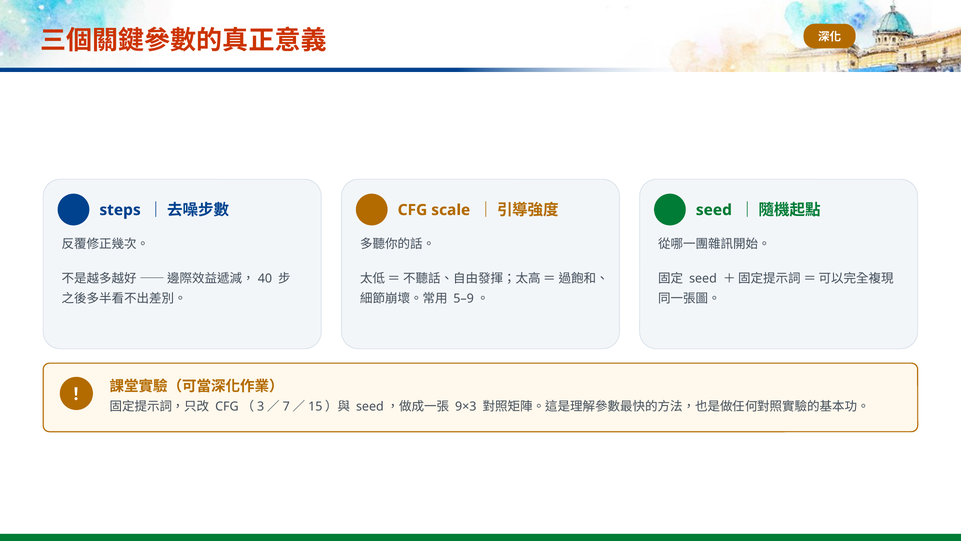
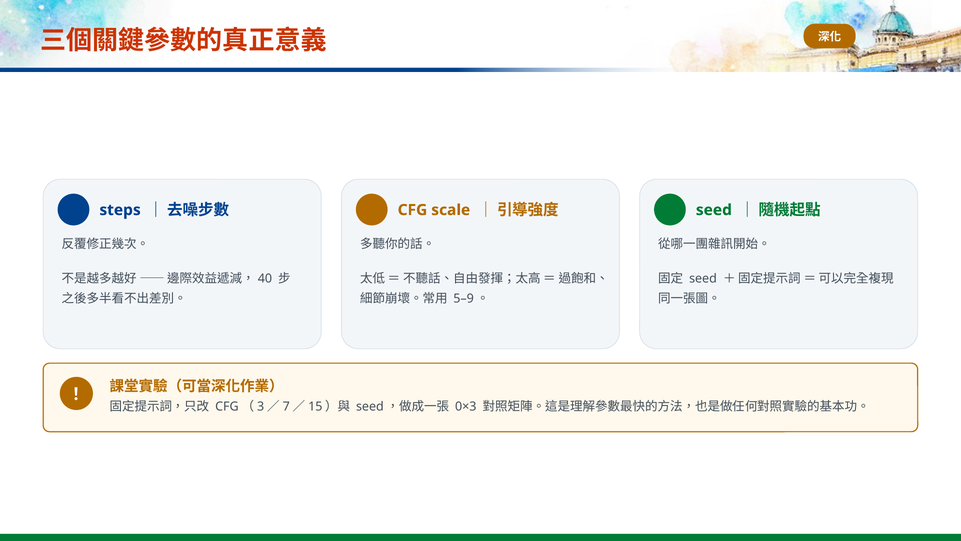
9×3: 9×3 -> 0×3
